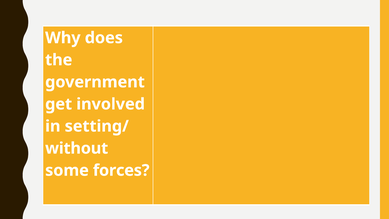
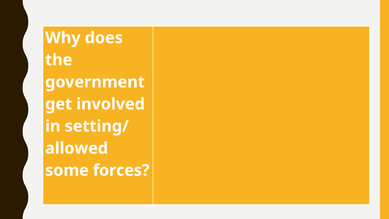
without: without -> allowed
